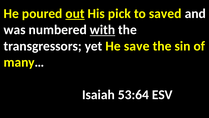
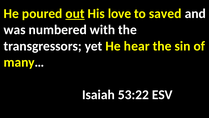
pick: pick -> love
with underline: present -> none
save: save -> hear
53:64: 53:64 -> 53:22
